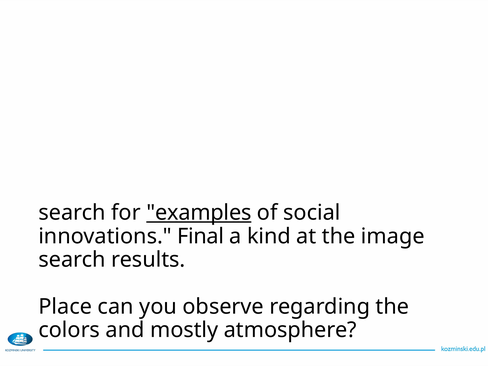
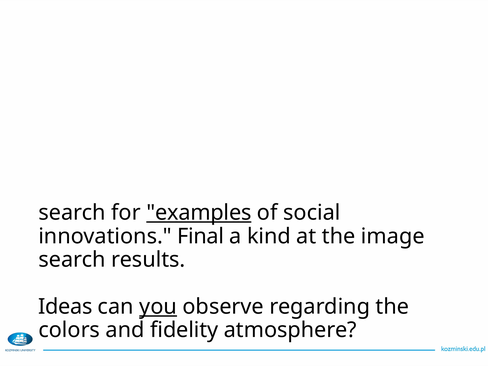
Place: Place -> Ideas
you underline: none -> present
mostly: mostly -> fidelity
